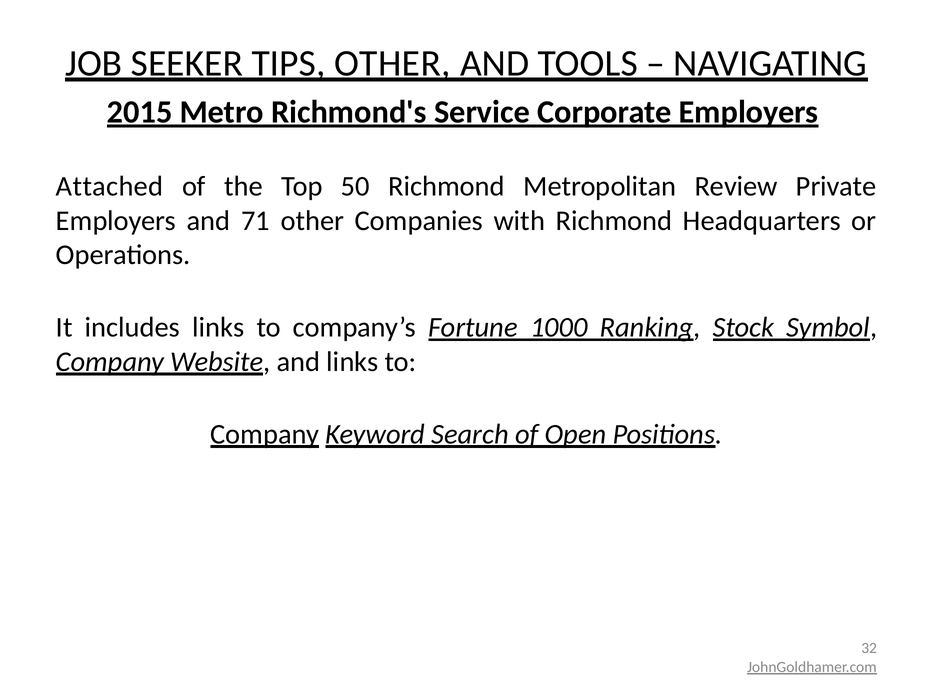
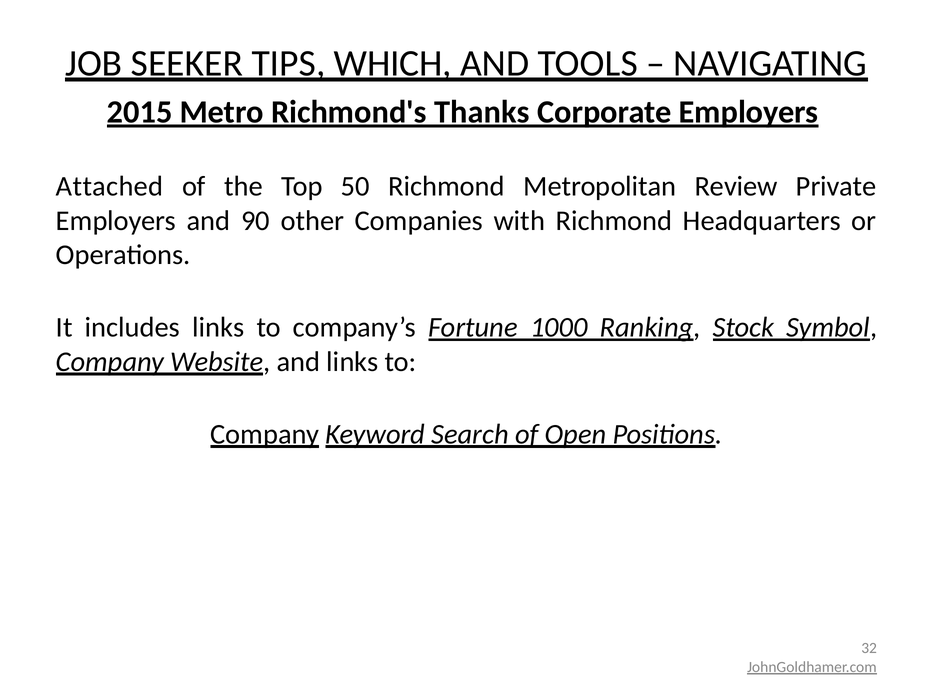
TIPS OTHER: OTHER -> WHICH
Service: Service -> Thanks
71: 71 -> 90
